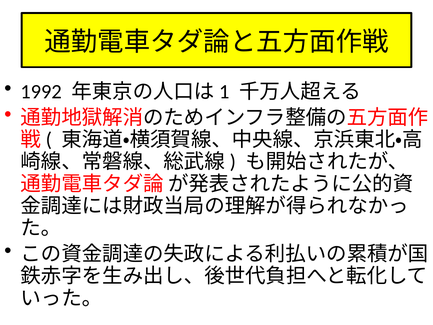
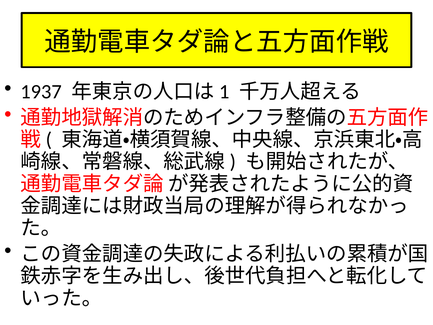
1992: 1992 -> 1937
